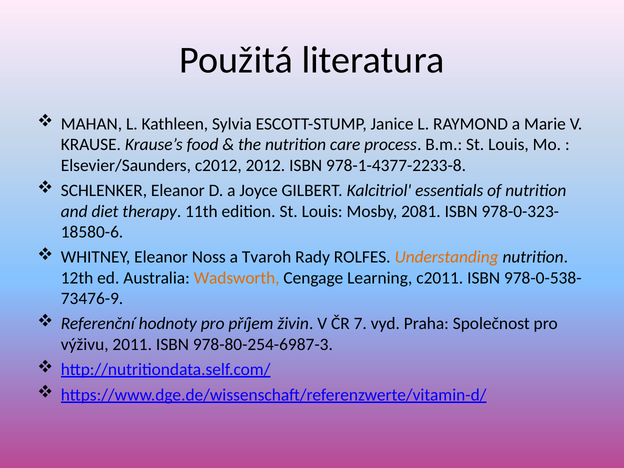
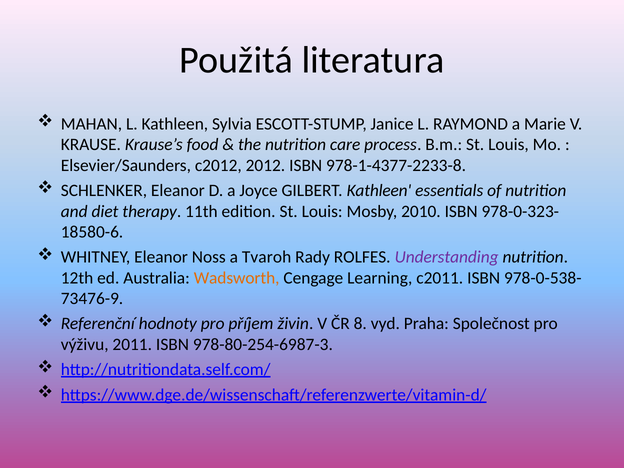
GILBERT Kalcitriol: Kalcitriol -> Kathleen
2081: 2081 -> 2010
Understanding colour: orange -> purple
7: 7 -> 8
